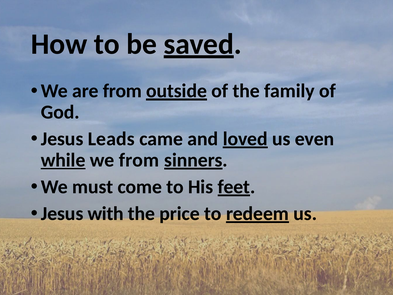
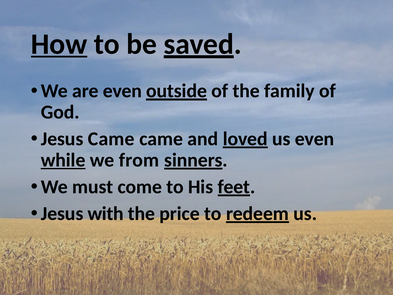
How underline: none -> present
are from: from -> even
Jesus Leads: Leads -> Came
